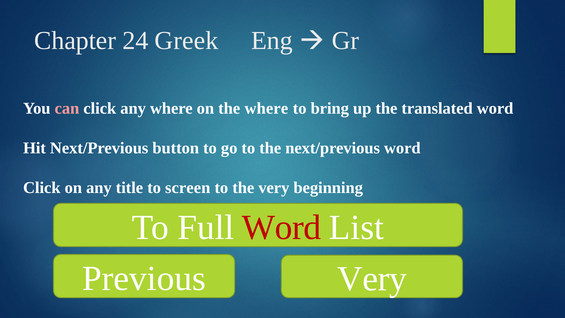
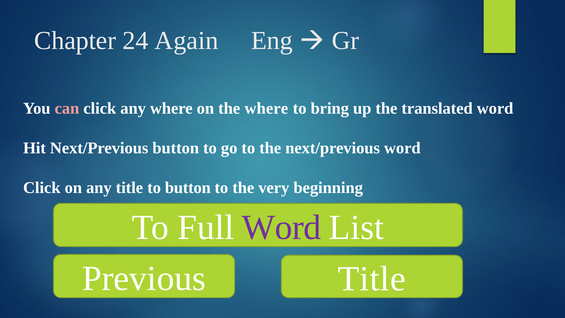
Greek: Greek -> Again
to screen: screen -> button
Word at (282, 227) colour: red -> purple
Previous Very: Very -> Title
